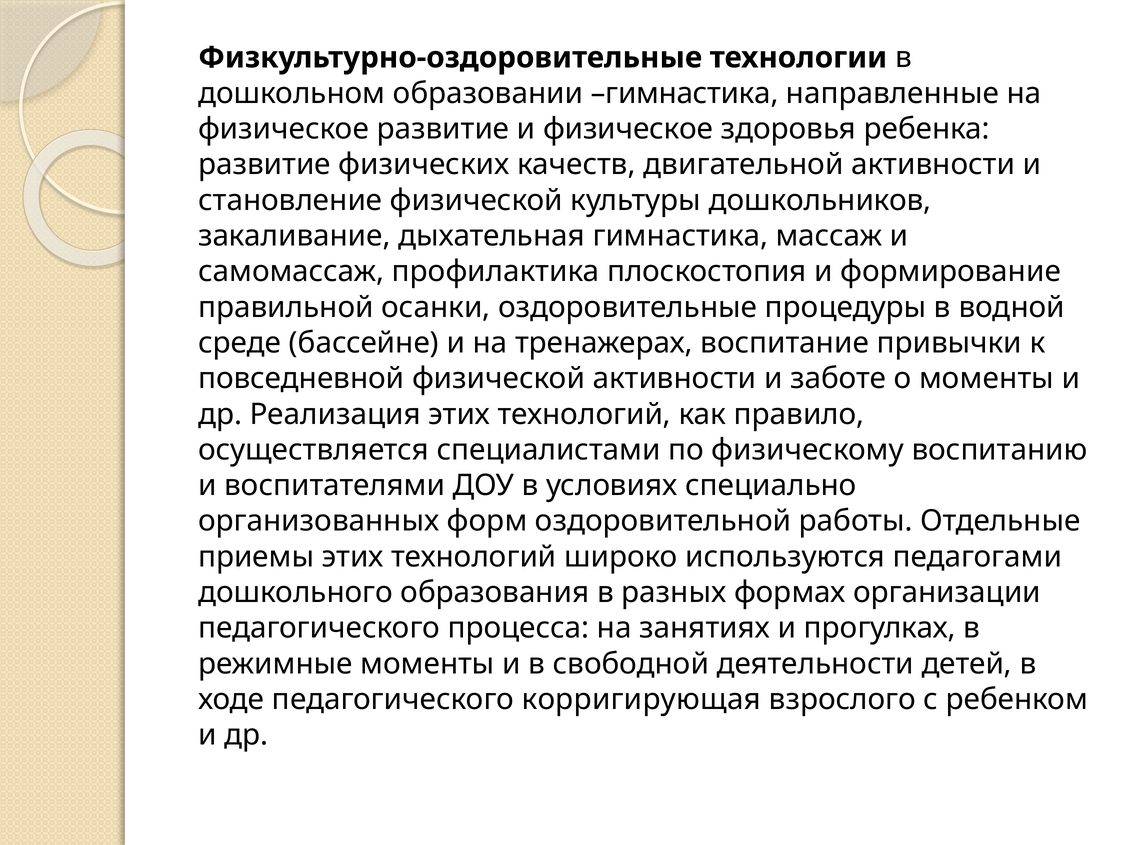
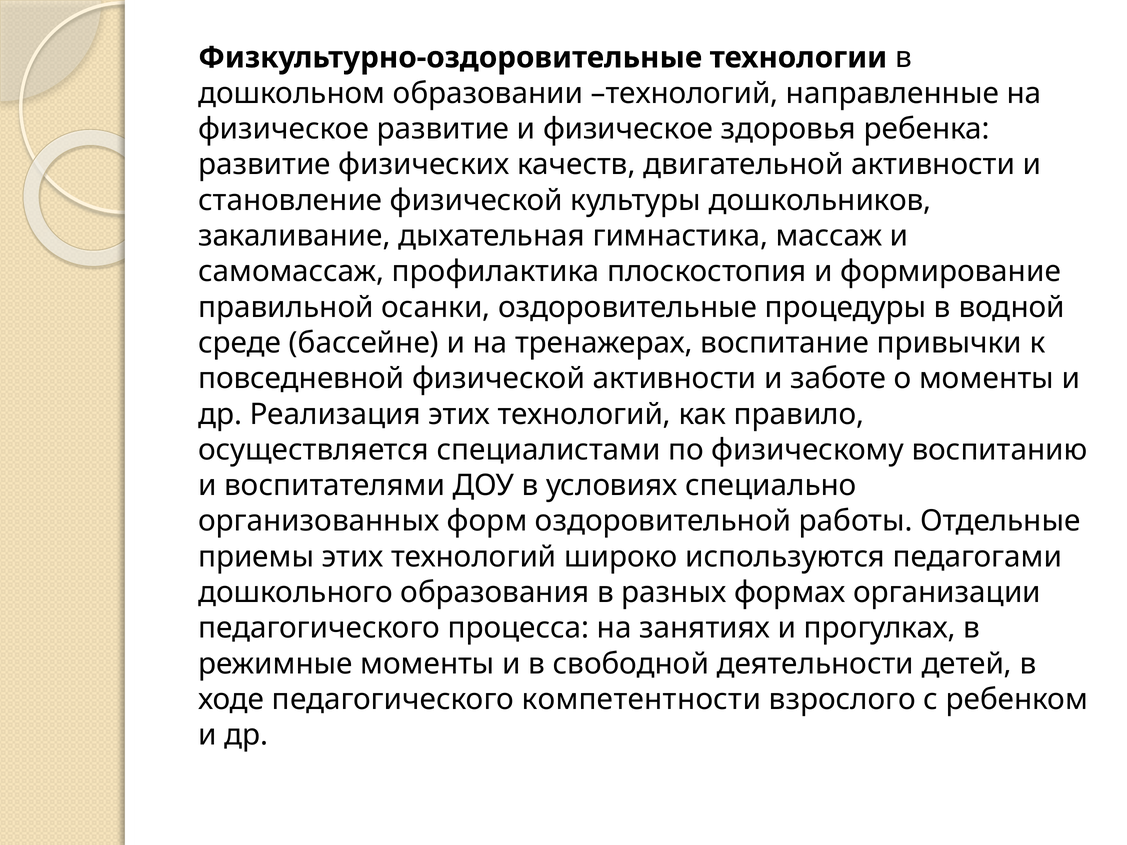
образовании гимнастика: гимнастика -> технологий
корригирующая: корригирующая -> компетентности
